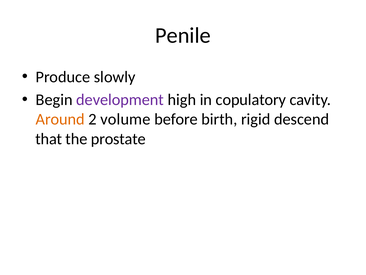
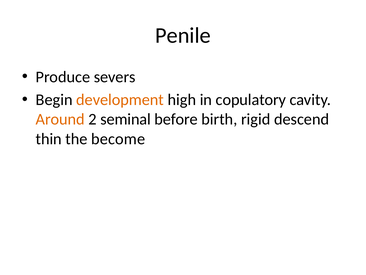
slowly: slowly -> severs
development colour: purple -> orange
volume: volume -> seminal
that: that -> thin
prostate: prostate -> become
